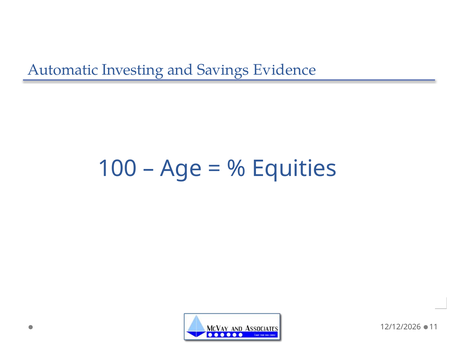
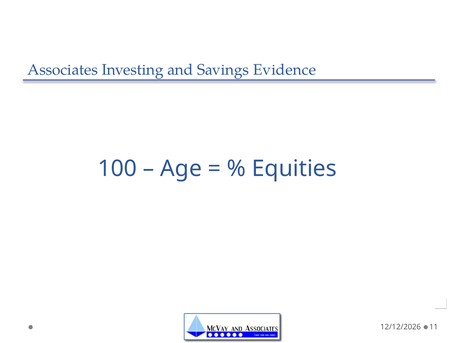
Automatic: Automatic -> Associates
